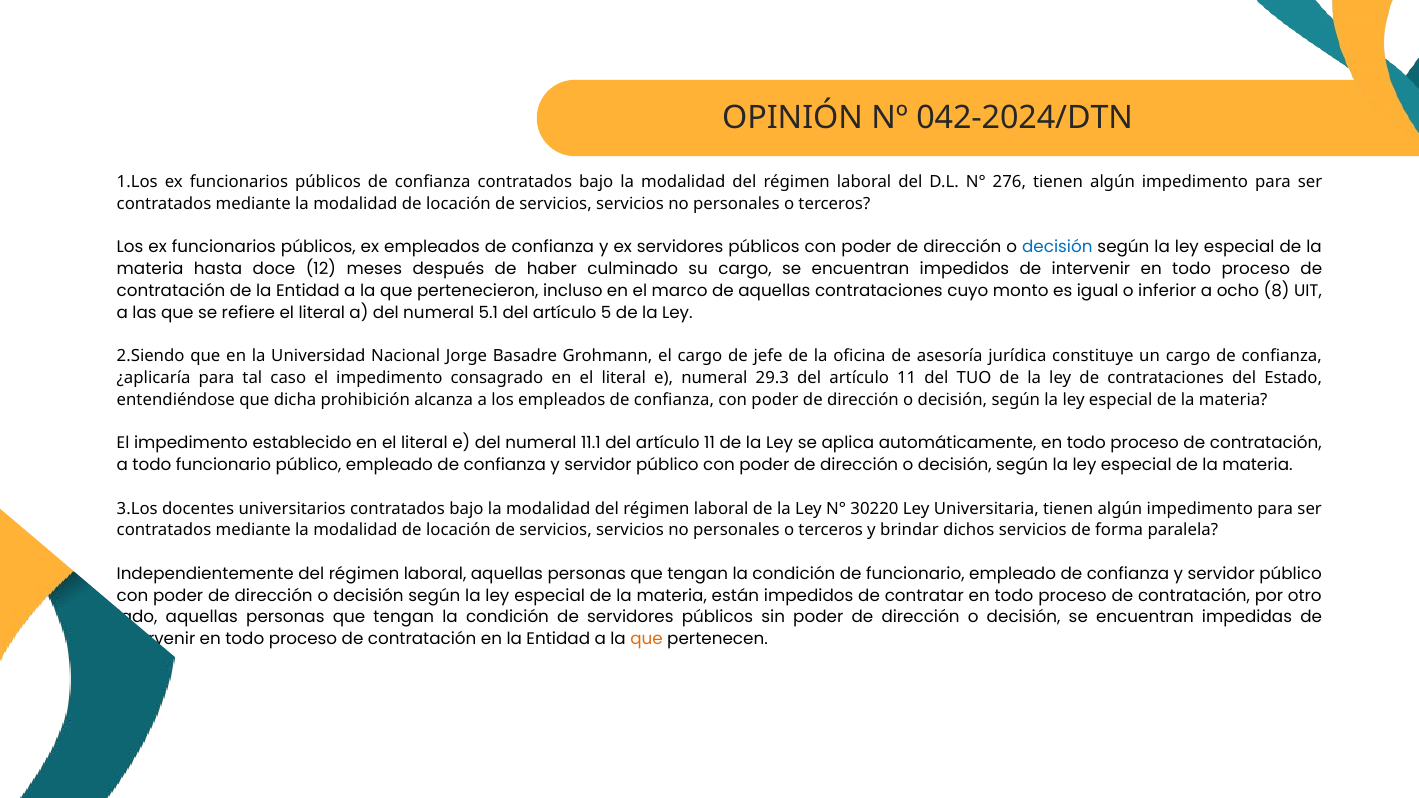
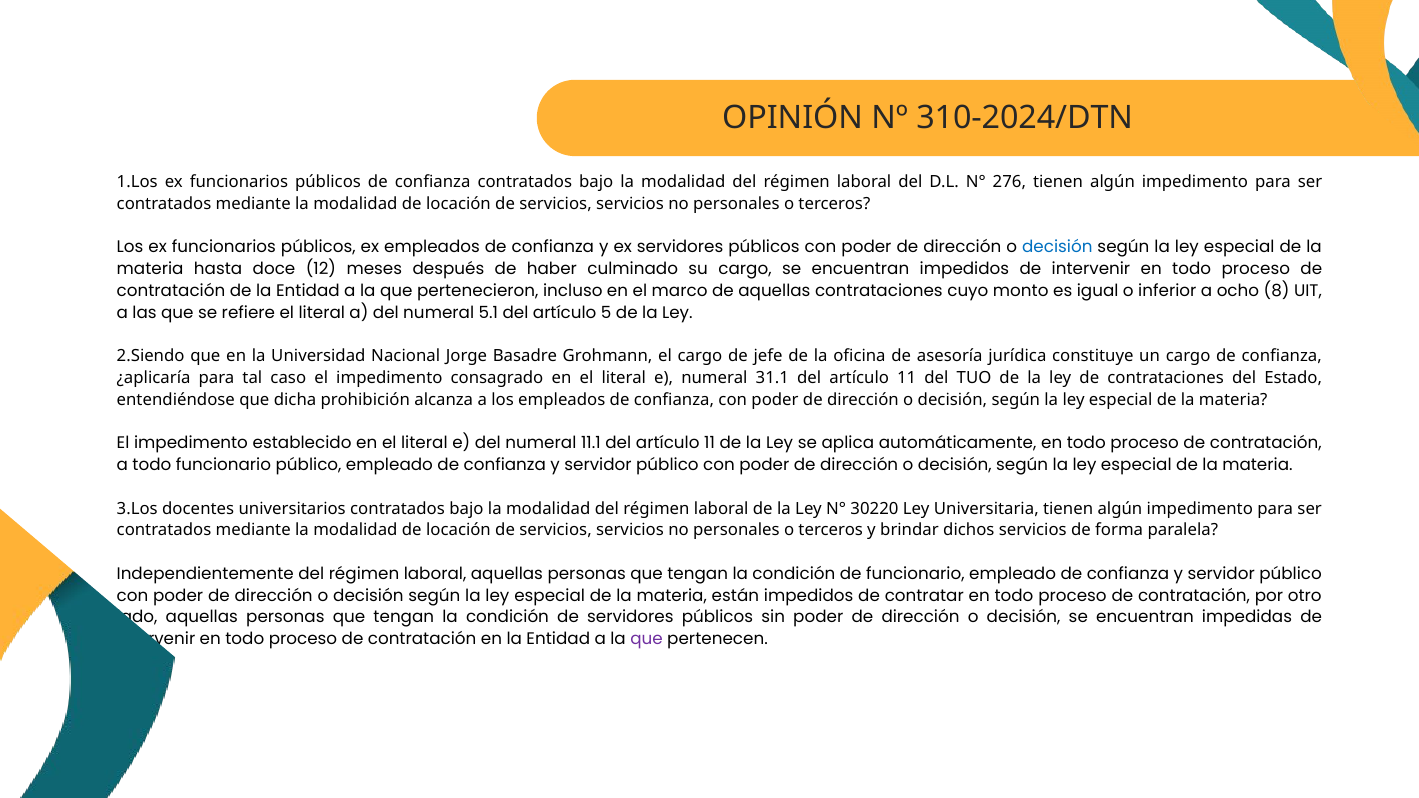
042-2024/DTN: 042-2024/DTN -> 310-2024/DTN
29.3: 29.3 -> 31.1
que at (646, 639) colour: orange -> purple
